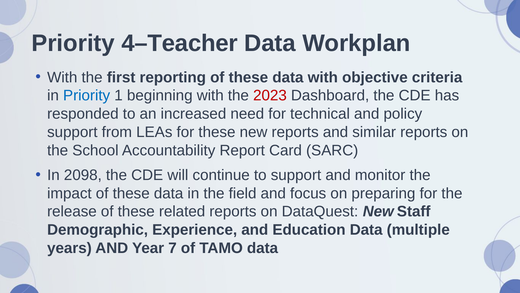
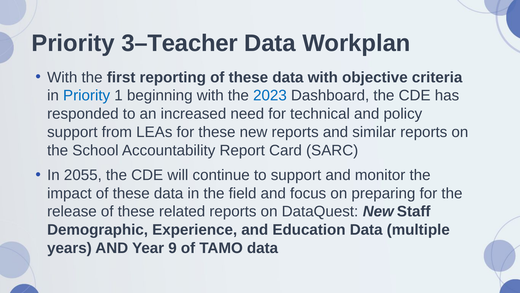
4–Teacher: 4–Teacher -> 3–Teacher
2023 colour: red -> blue
2098: 2098 -> 2055
7: 7 -> 9
